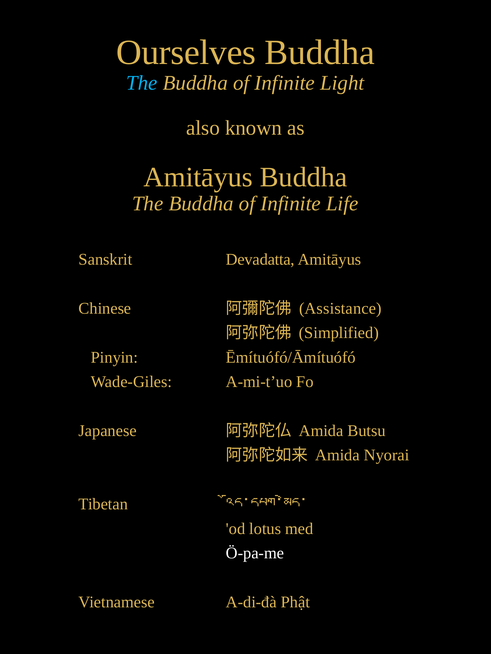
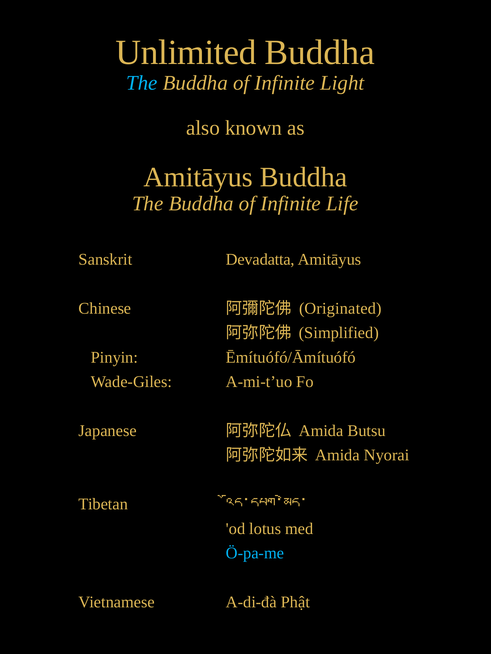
Ourselves: Ourselves -> Unlimited
Assistance: Assistance -> Originated
Ö-pa-me colour: white -> light blue
